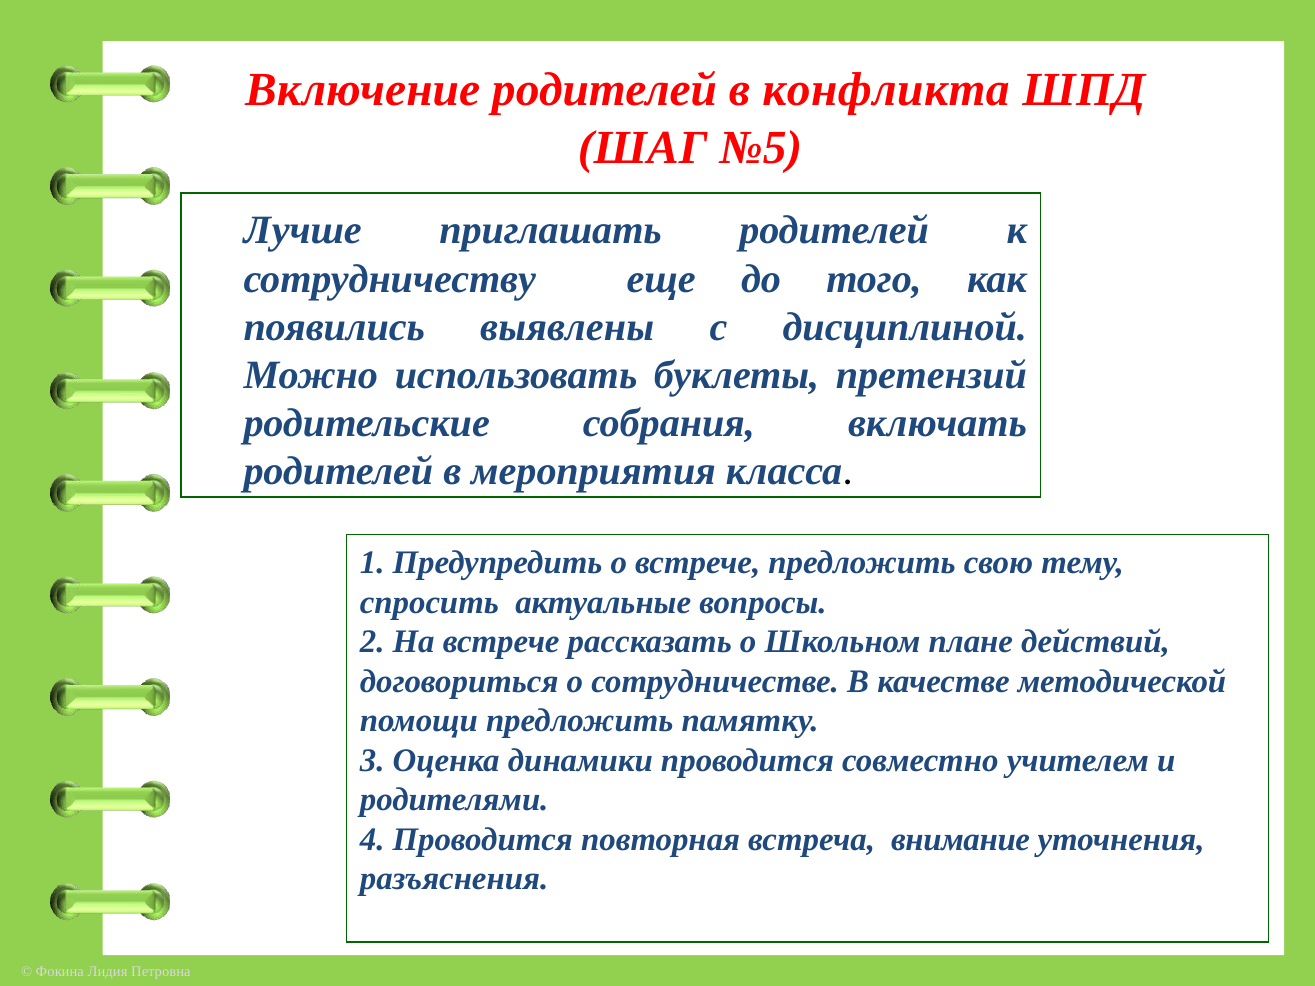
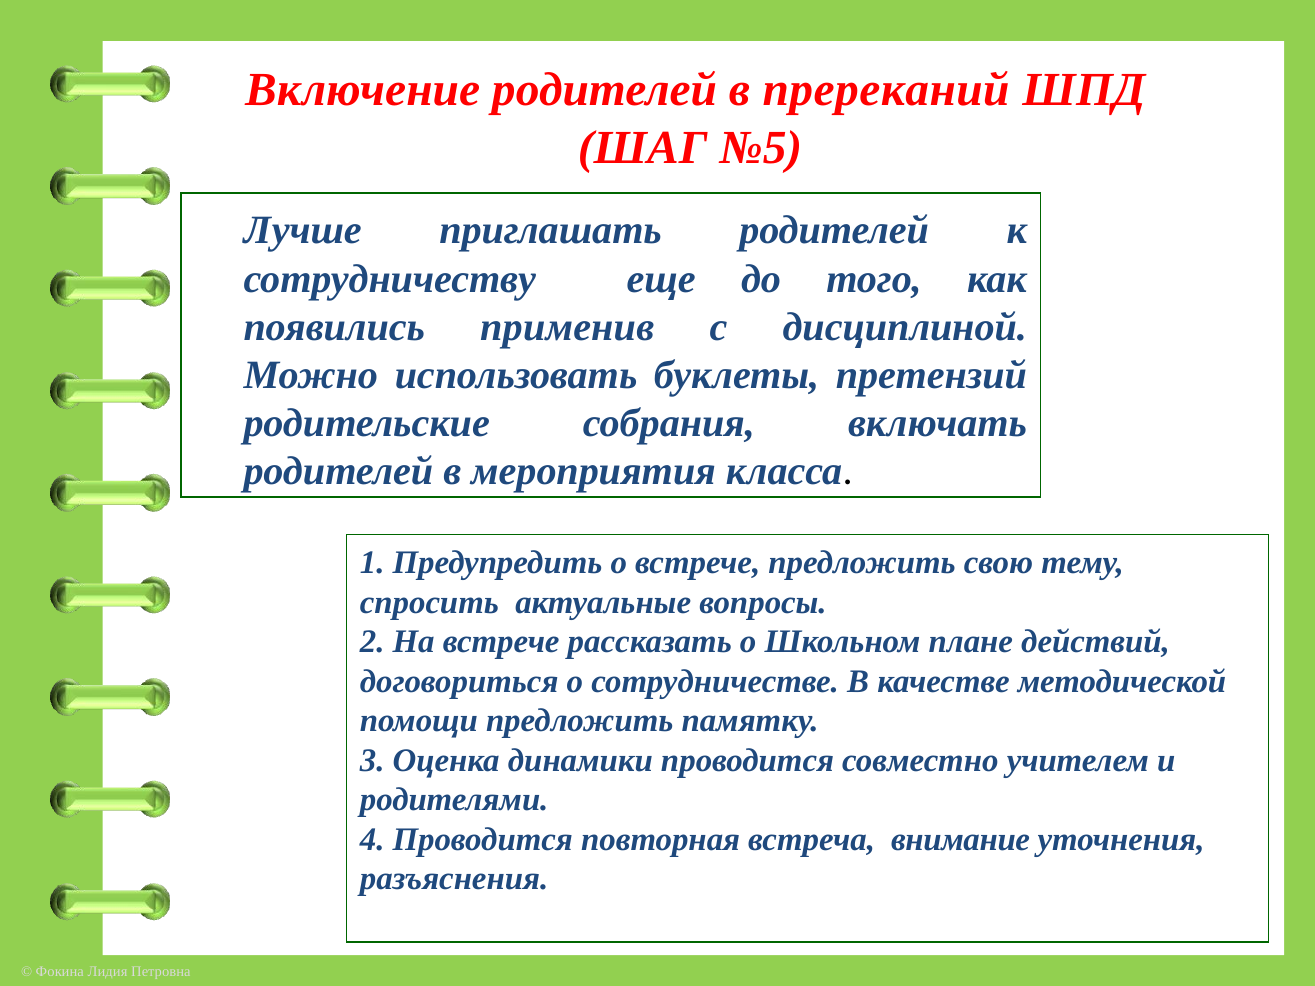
конфликта: конфликта -> пререканий
выявлены: выявлены -> применив
